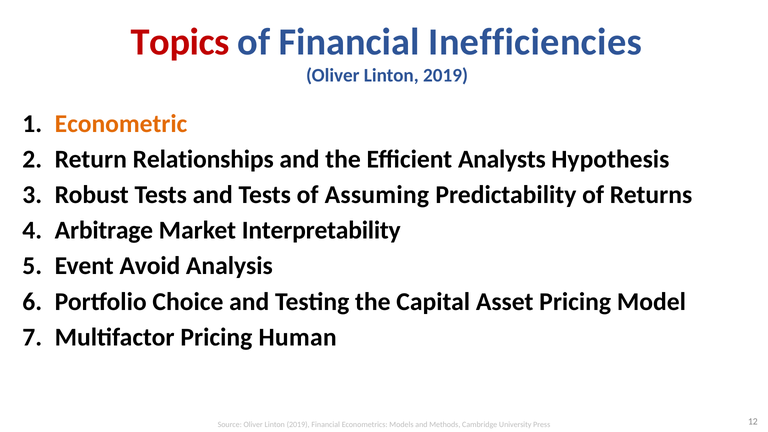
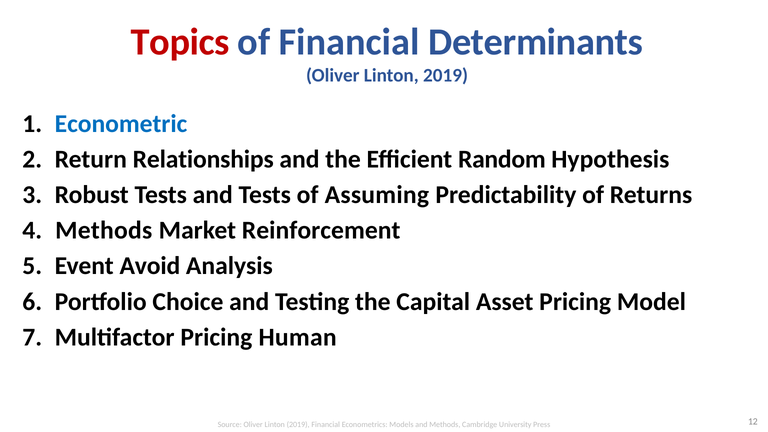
Inefficiencies: Inefficiencies -> Determinants
Econometric colour: orange -> blue
Analysts: Analysts -> Random
Arbitrage at (104, 230): Arbitrage -> Methods
Interpretability: Interpretability -> Reinforcement
